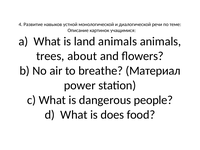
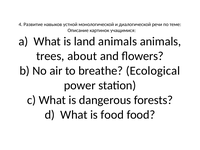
Материал: Материал -> Ecological
people: people -> forests
is does: does -> food
